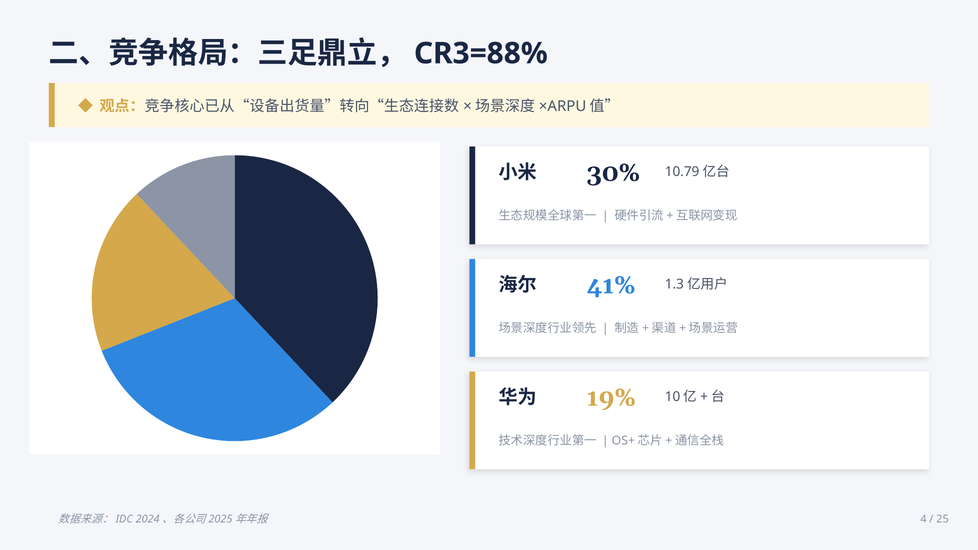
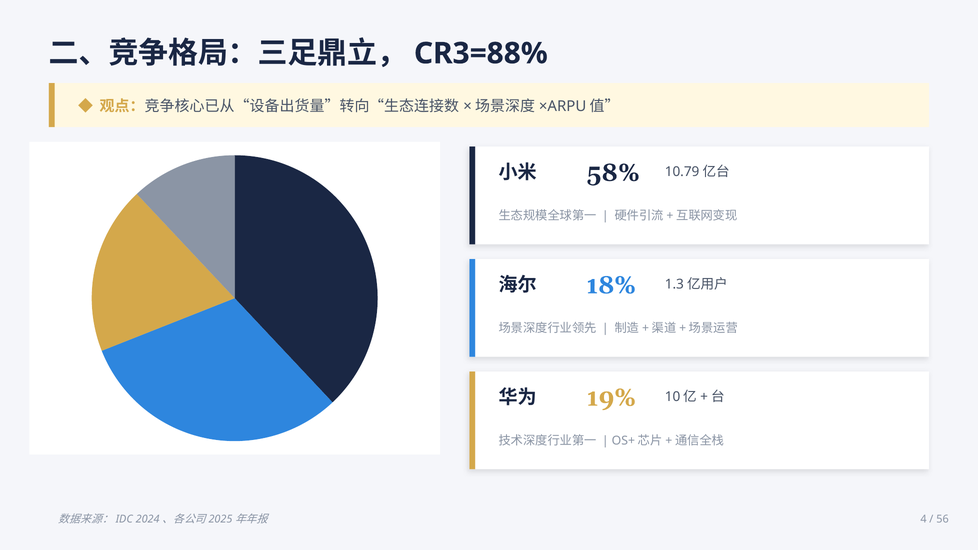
30%: 30% -> 58%
41%: 41% -> 18%
25: 25 -> 56
